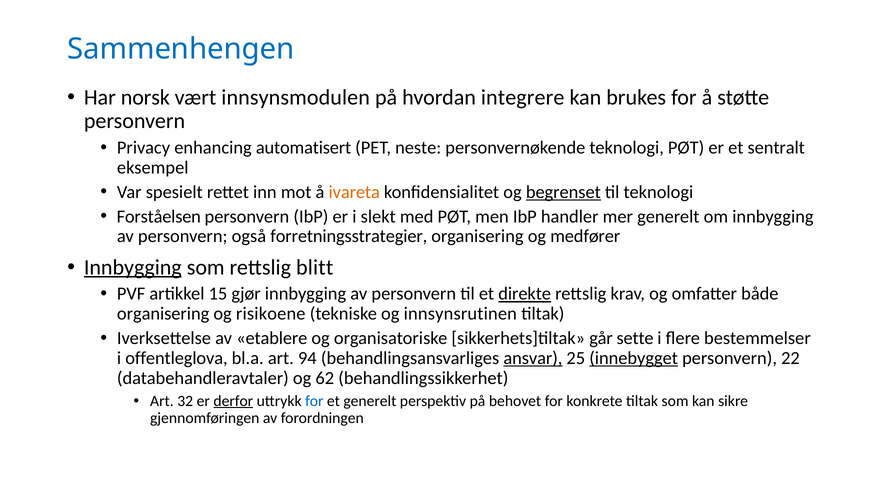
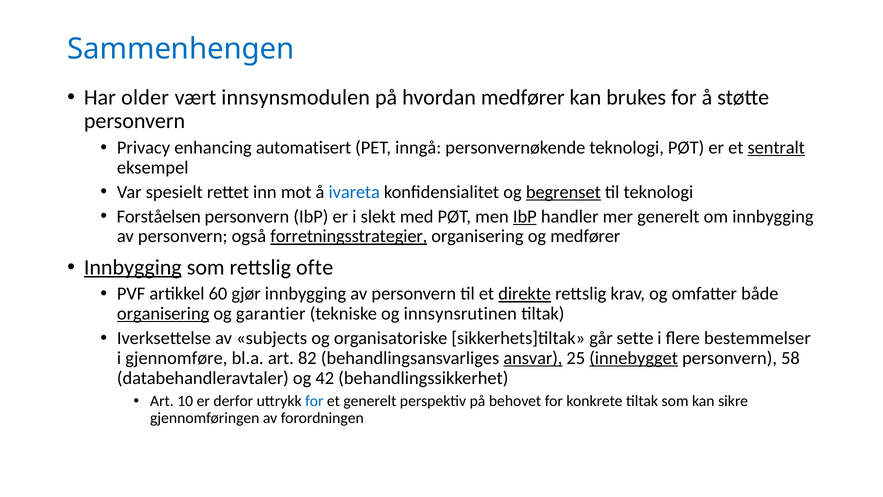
norsk: norsk -> older
hvordan integrere: integrere -> medfører
neste: neste -> inngå
sentralt underline: none -> present
ivareta colour: orange -> blue
IbP at (525, 216) underline: none -> present
forretningsstrategier underline: none -> present
blitt: blitt -> ofte
15: 15 -> 60
organisering at (163, 314) underline: none -> present
risikoene: risikoene -> garantier
etablere: etablere -> subjects
offentleglova: offentleglova -> gjennomføre
94: 94 -> 82
22: 22 -> 58
62: 62 -> 42
32: 32 -> 10
derfor underline: present -> none
